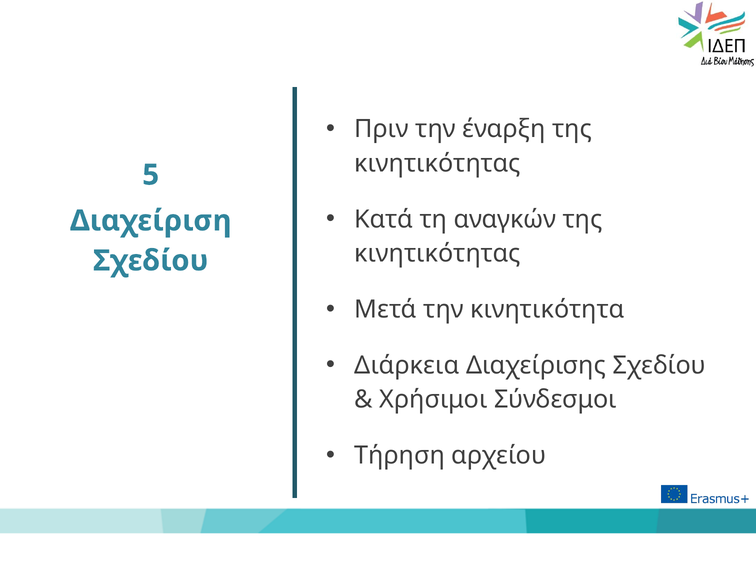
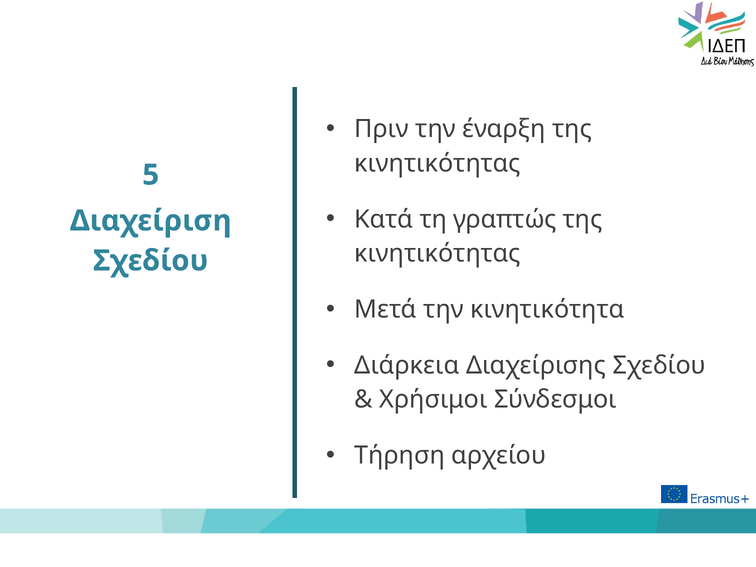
αναγκών: αναγκών -> γραπτώς
